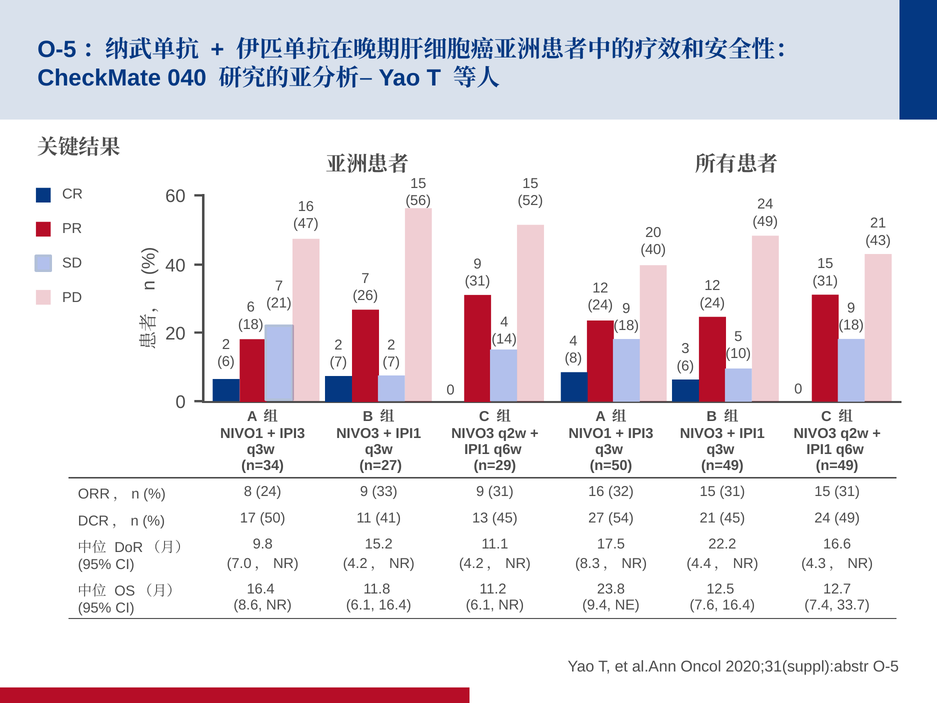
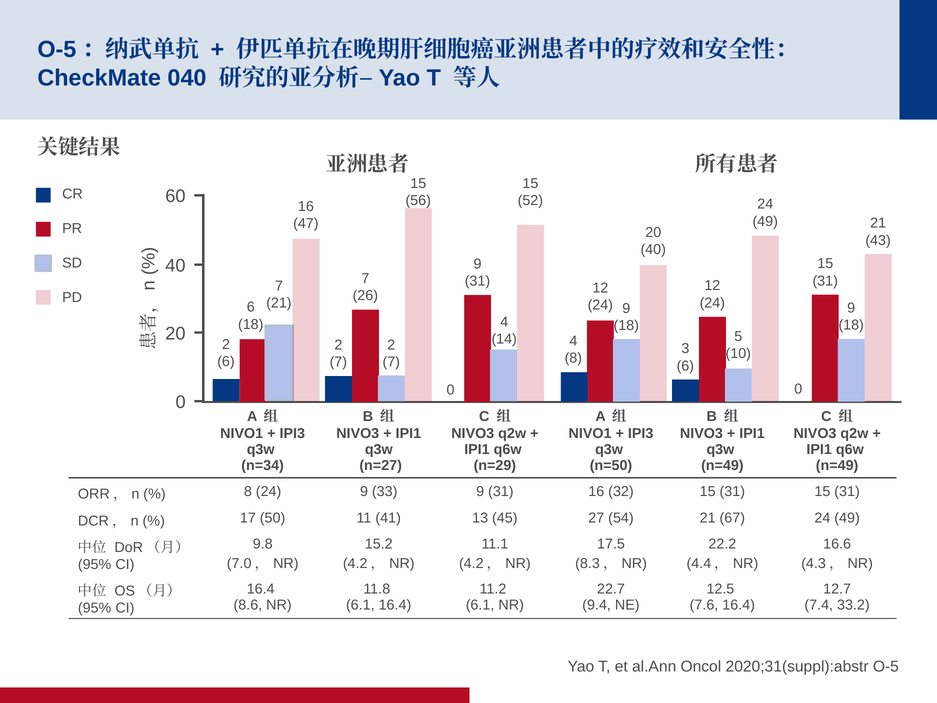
21 45: 45 -> 67
23.8: 23.8 -> 22.7
33.7: 33.7 -> 33.2
